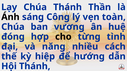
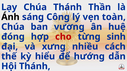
cho colour: black -> red
tình: tình -> sinh
năng: năng -> xưng
hiệp: hiệp -> hiểu
